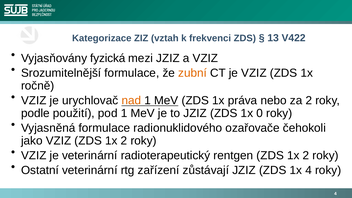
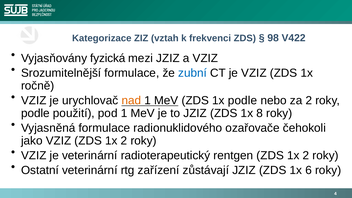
13: 13 -> 98
zubní colour: orange -> blue
1x práva: práva -> podle
0: 0 -> 8
1x 4: 4 -> 6
